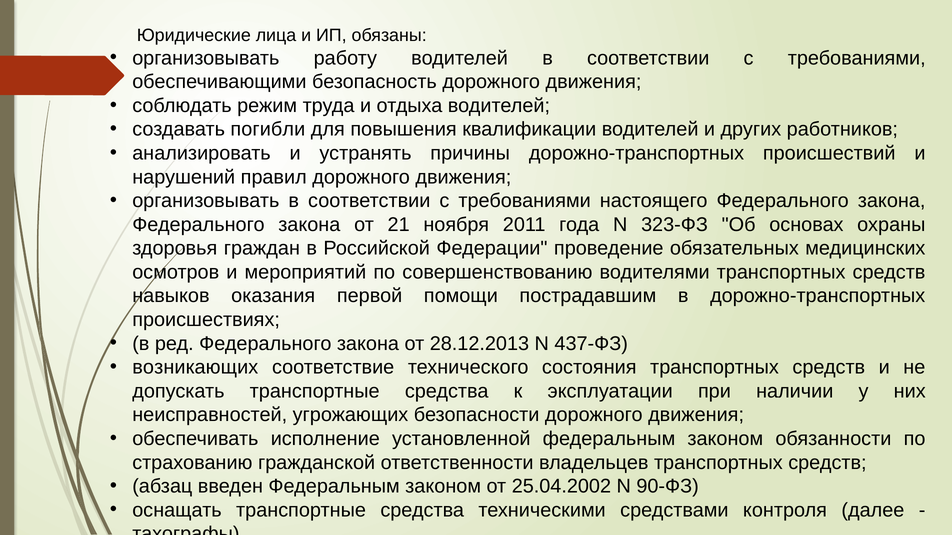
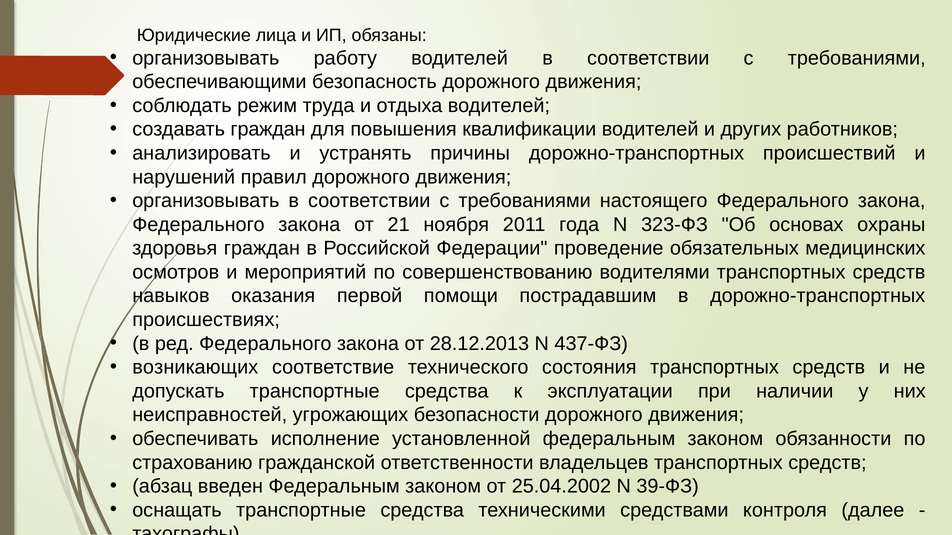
создавать погибли: погибли -> граждан
90-ФЗ: 90-ФЗ -> 39-ФЗ
